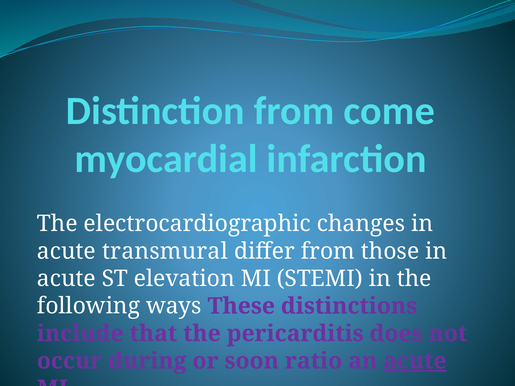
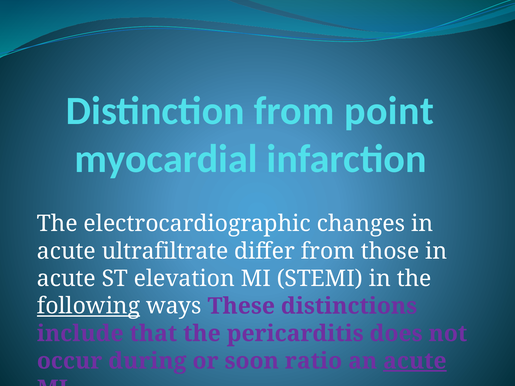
come: come -> point
transmural: transmural -> ultrafiltrate
following underline: none -> present
